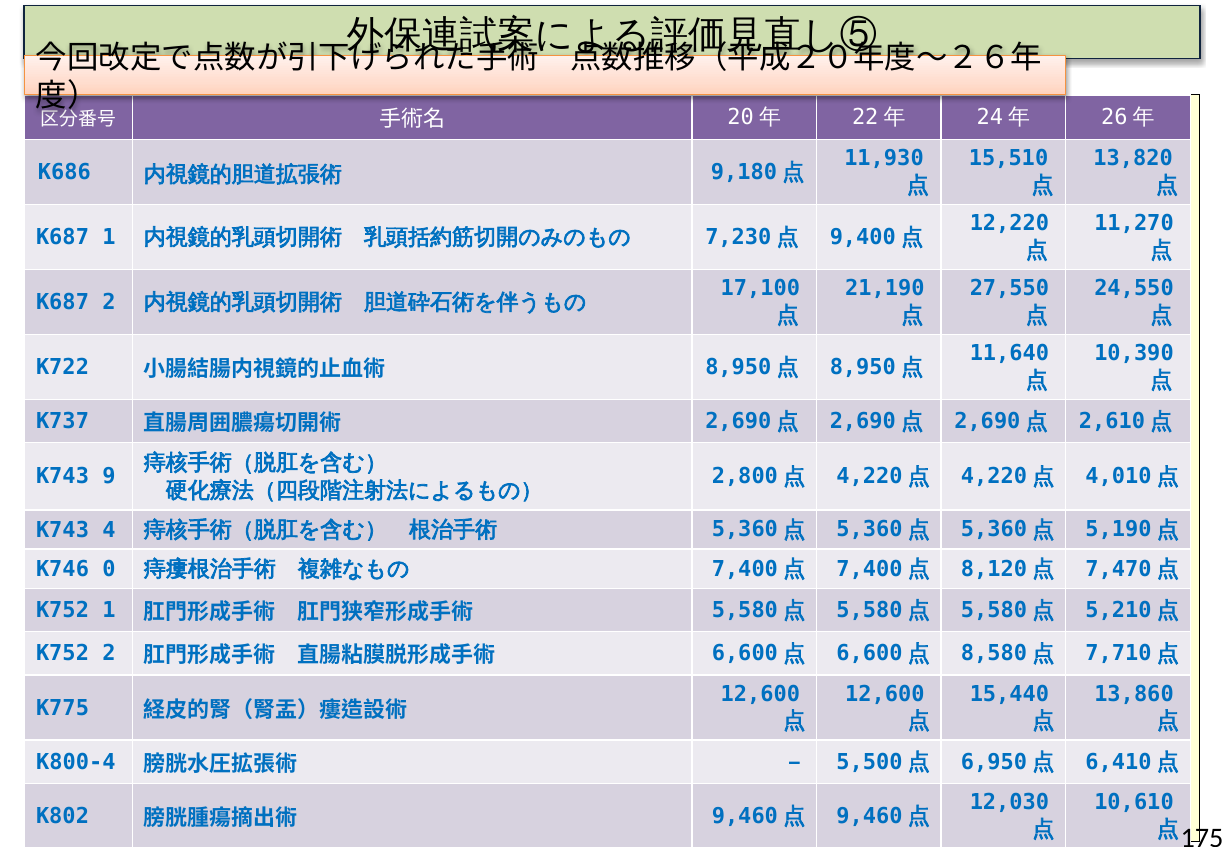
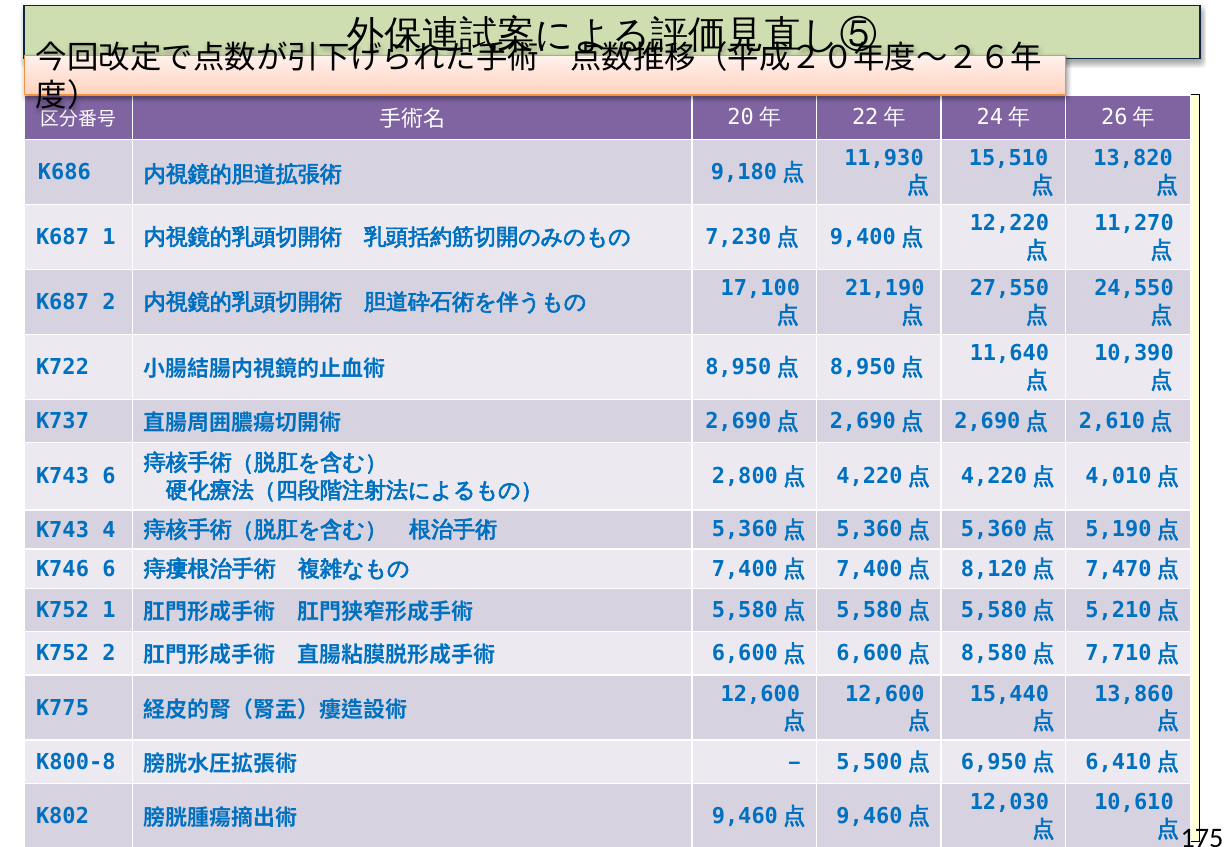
K743 9: 9 -> 6
K746 0: 0 -> 6
K800-4: K800-4 -> K800-8
